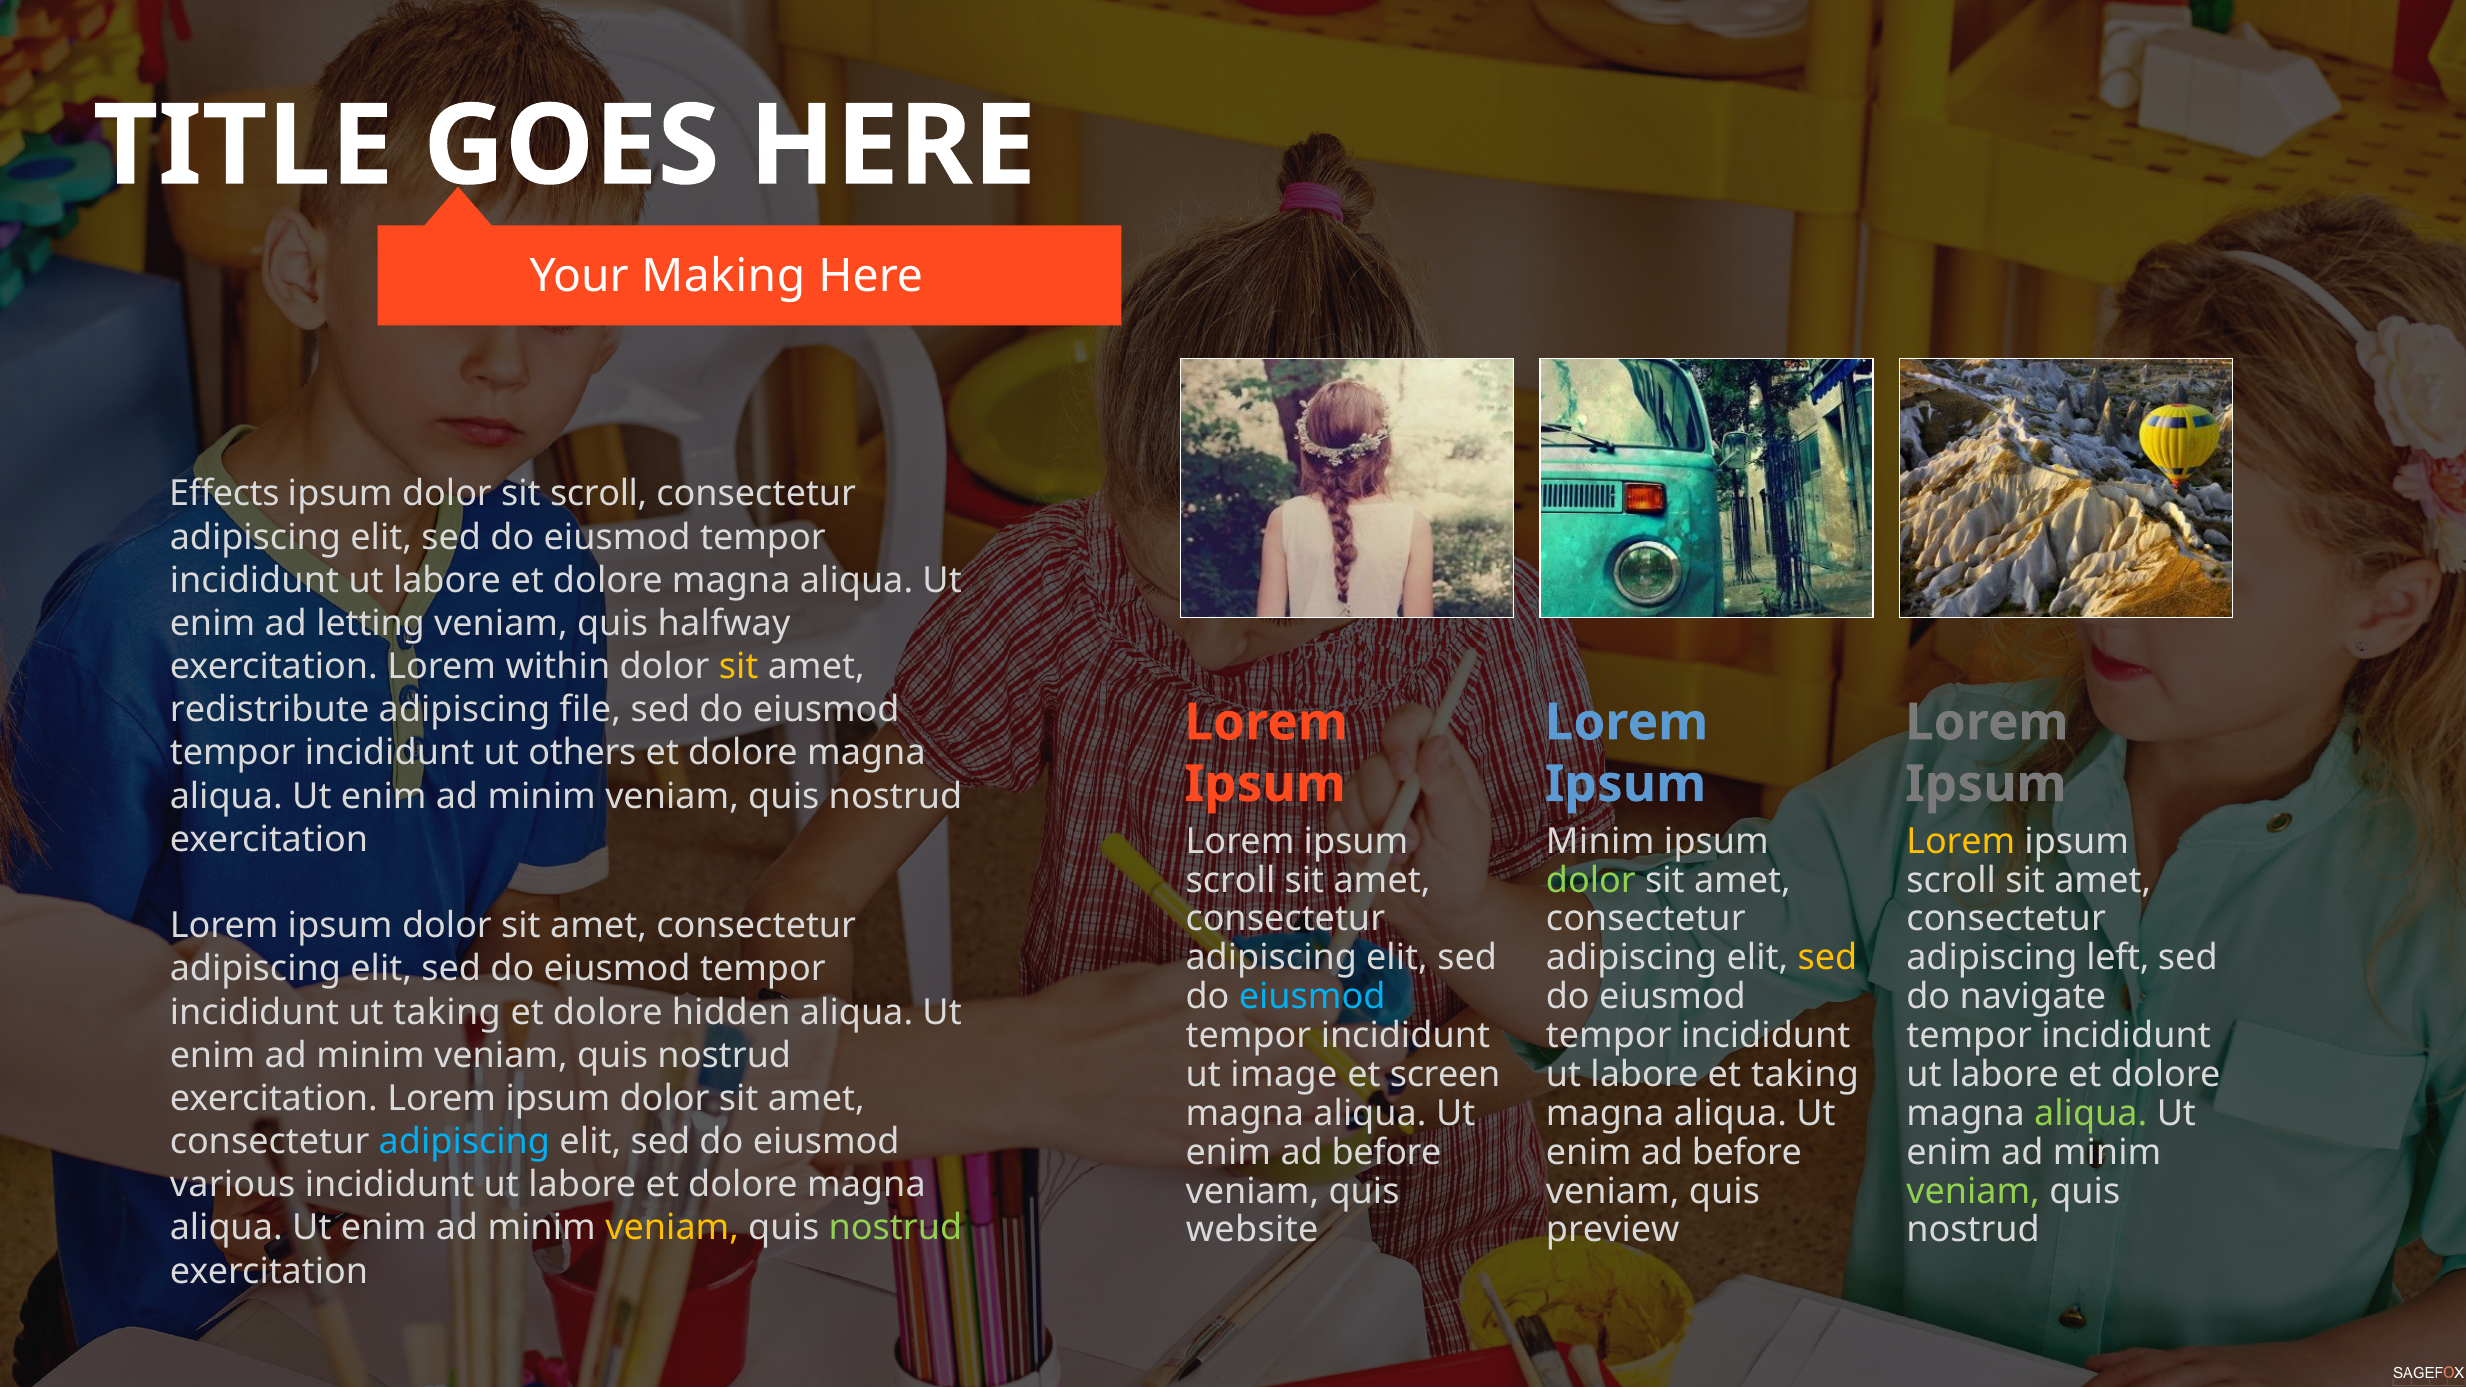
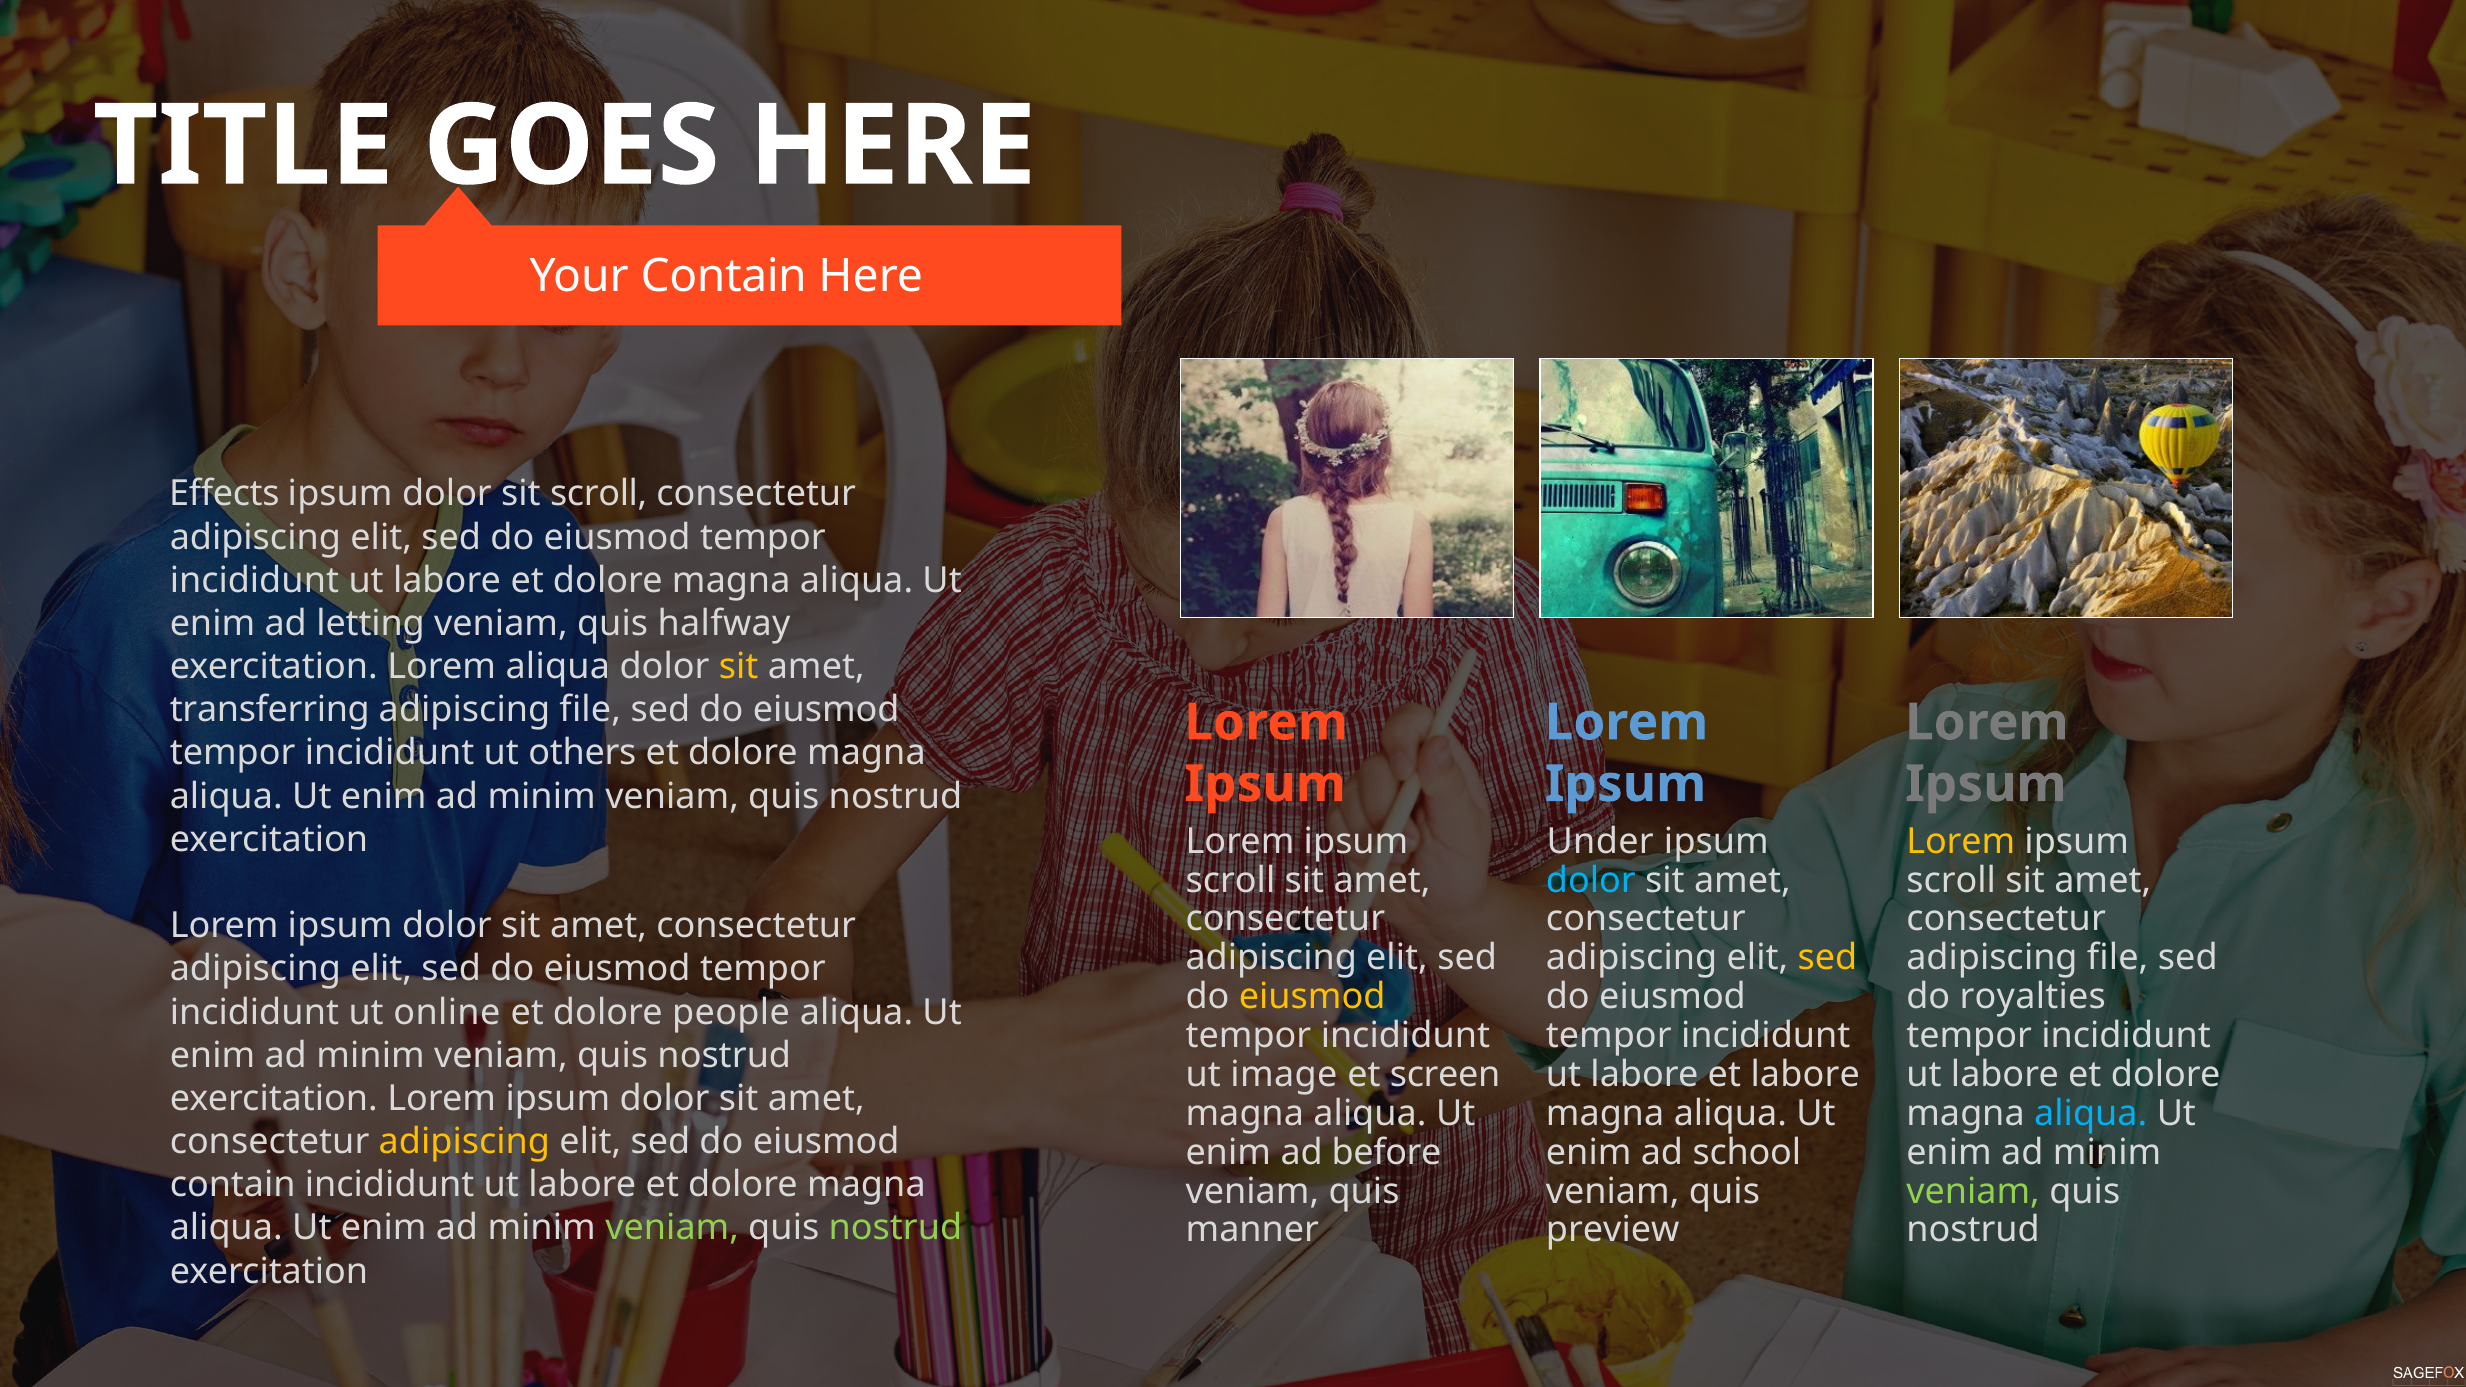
Your Making: Making -> Contain
Lorem within: within -> aliqua
redistribute: redistribute -> transferring
Minim at (1600, 841): Minim -> Under
dolor at (1591, 880) colour: light green -> light blue
left at (2118, 958): left -> file
eiusmod at (1312, 997) colour: light blue -> yellow
navigate: navigate -> royalties
ut taking: taking -> online
hidden: hidden -> people
et taking: taking -> labore
aliqua at (2091, 1114) colour: light green -> light blue
adipiscing at (464, 1142) colour: light blue -> yellow
before at (1747, 1152): before -> school
various at (233, 1185): various -> contain
veniam at (672, 1228) colour: yellow -> light green
website: website -> manner
